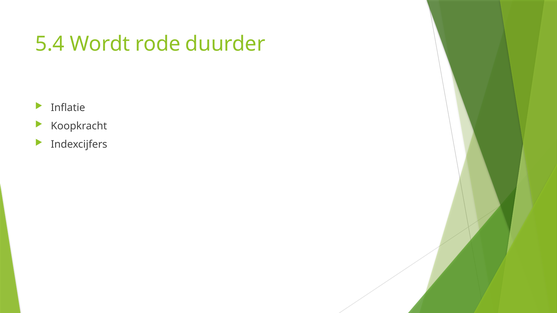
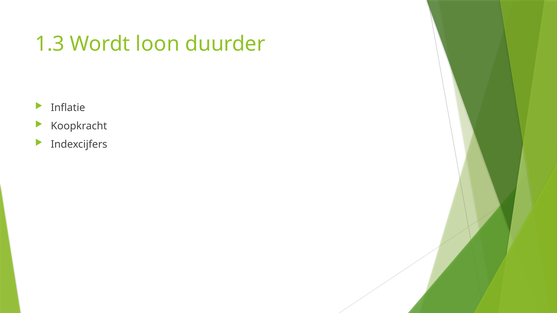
5.4: 5.4 -> 1.3
rode: rode -> loon
